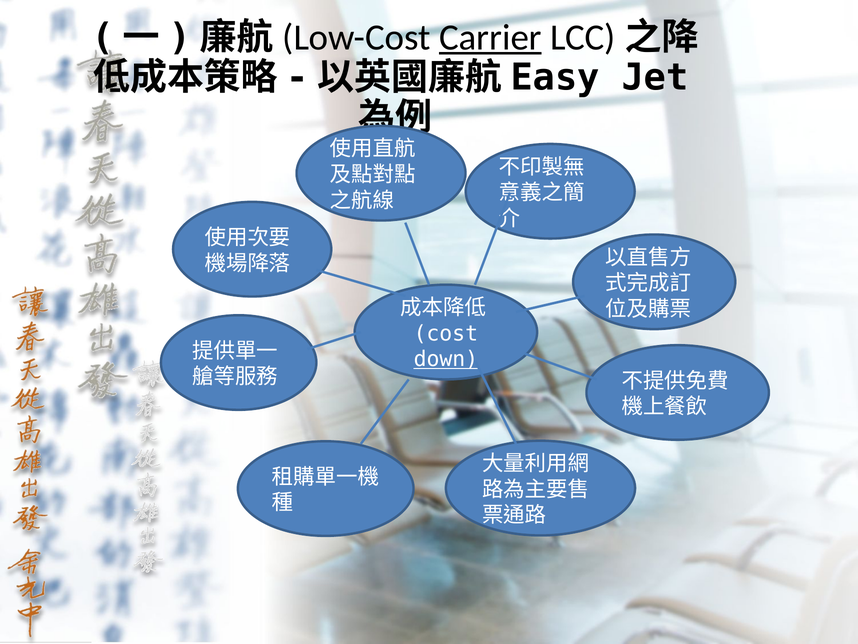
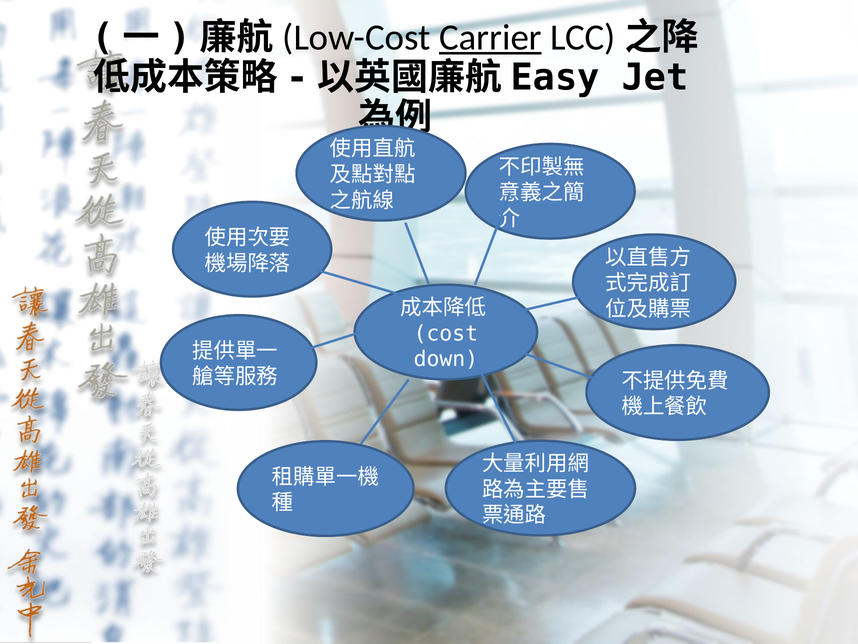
down underline: present -> none
